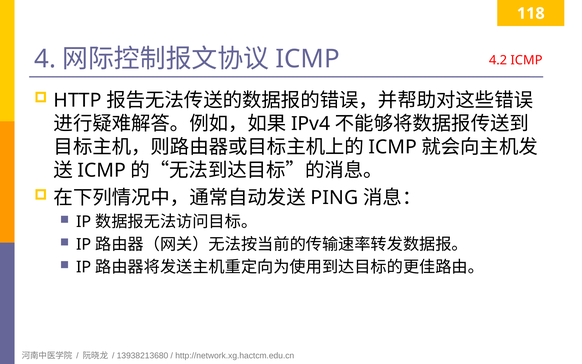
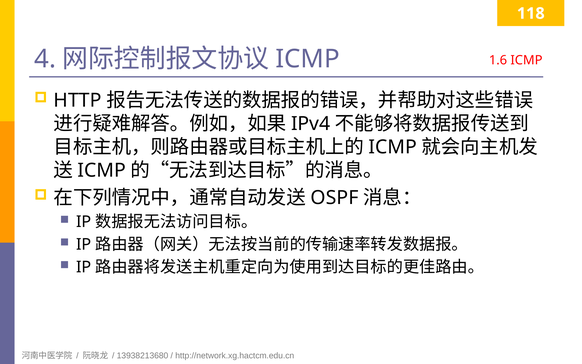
4.2: 4.2 -> 1.6
PING: PING -> OSPF
